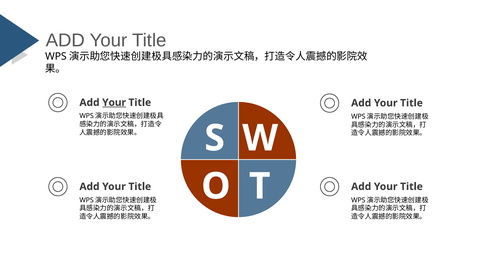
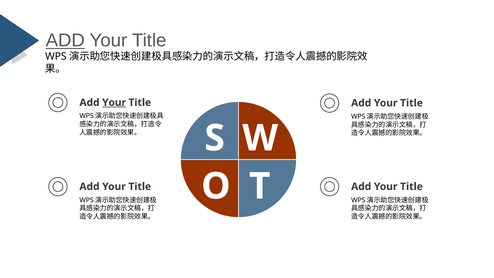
ADD at (65, 40) underline: none -> present
